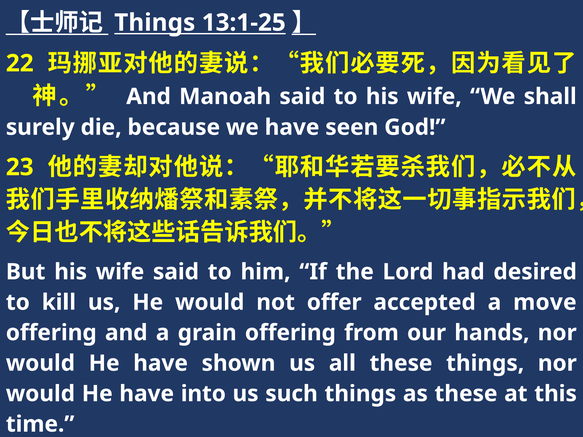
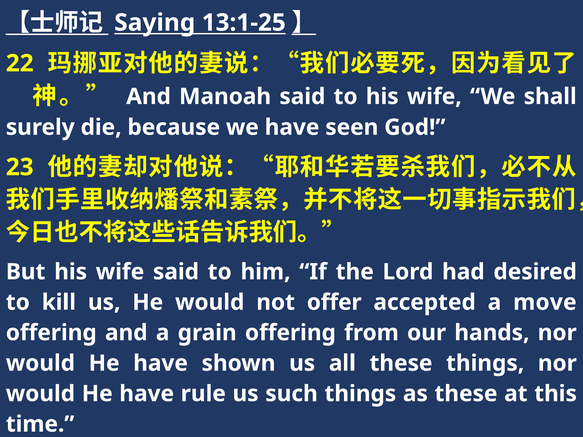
Things at (155, 23): Things -> Saying
into: into -> rule
